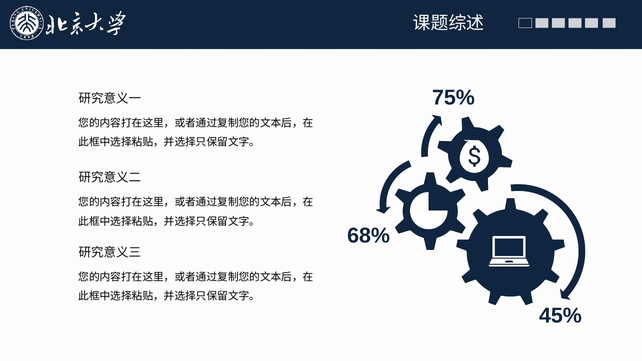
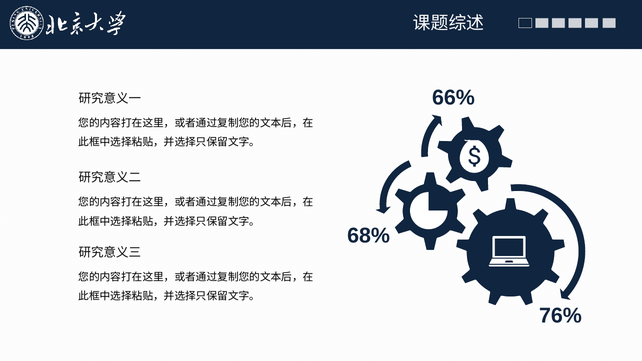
75%: 75% -> 66%
45%: 45% -> 76%
